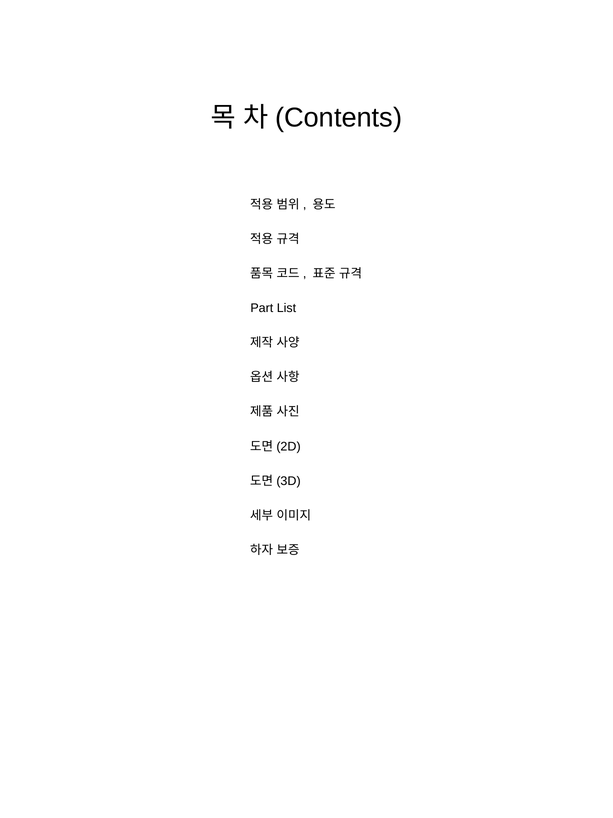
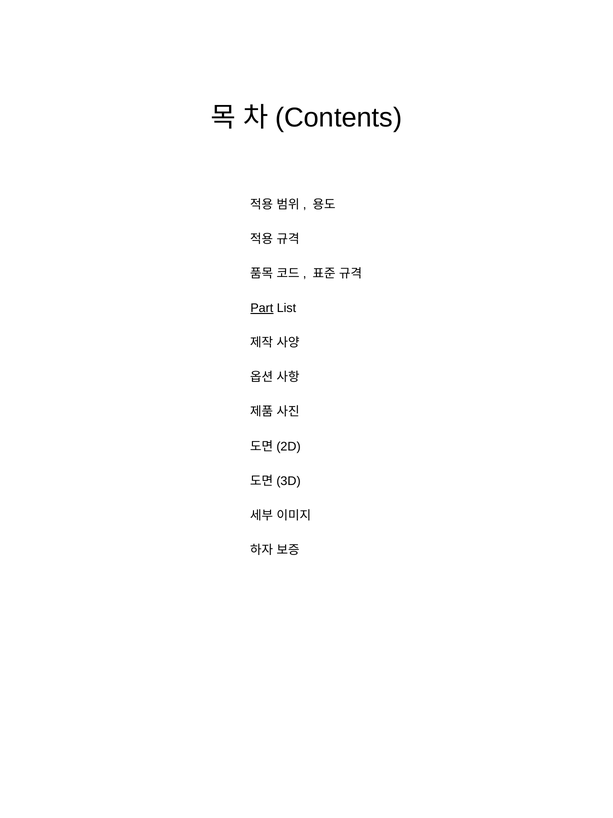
Part underline: none -> present
